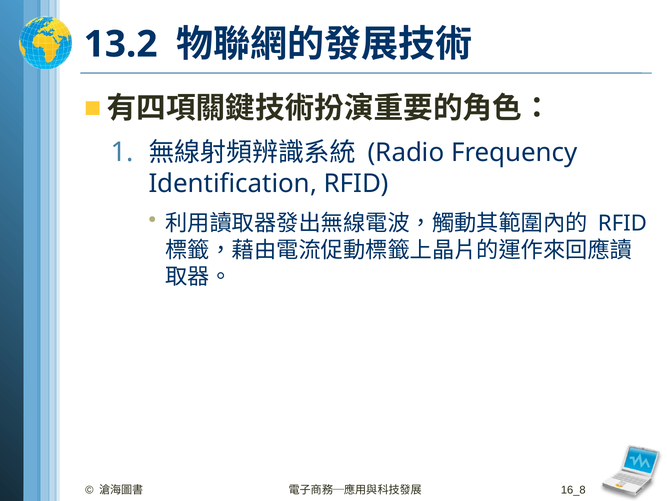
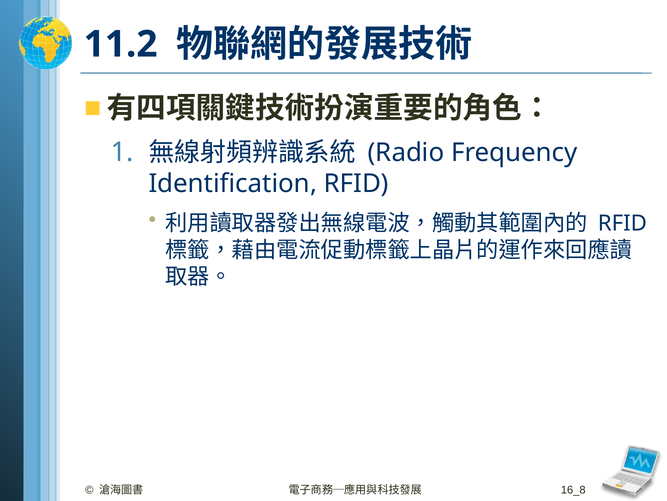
13.2: 13.2 -> 11.2
